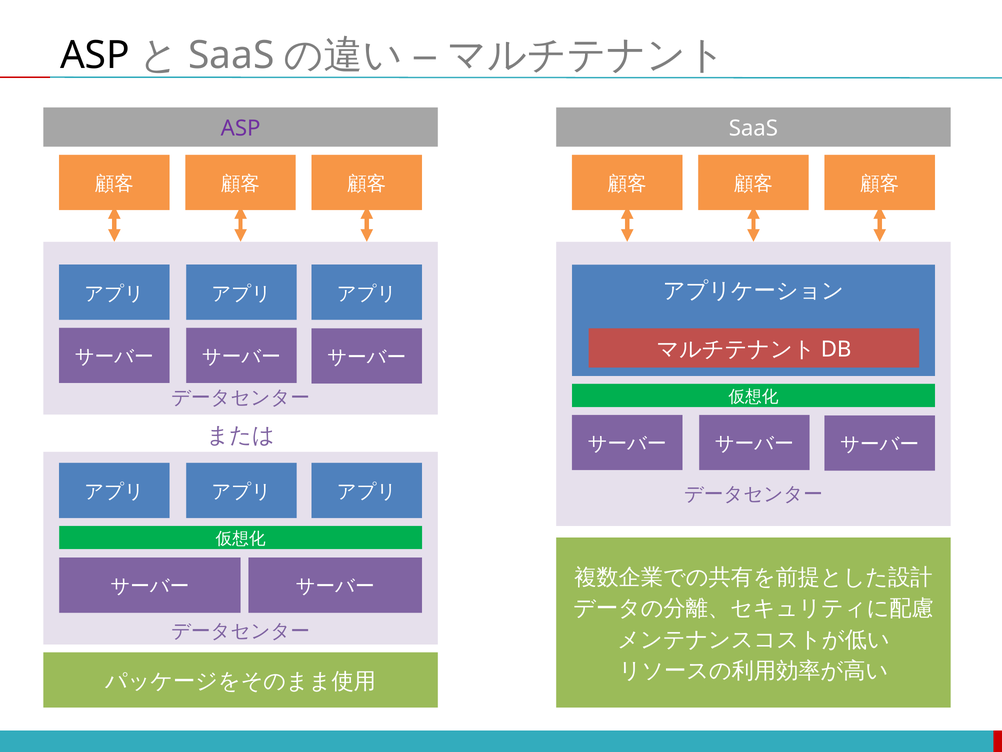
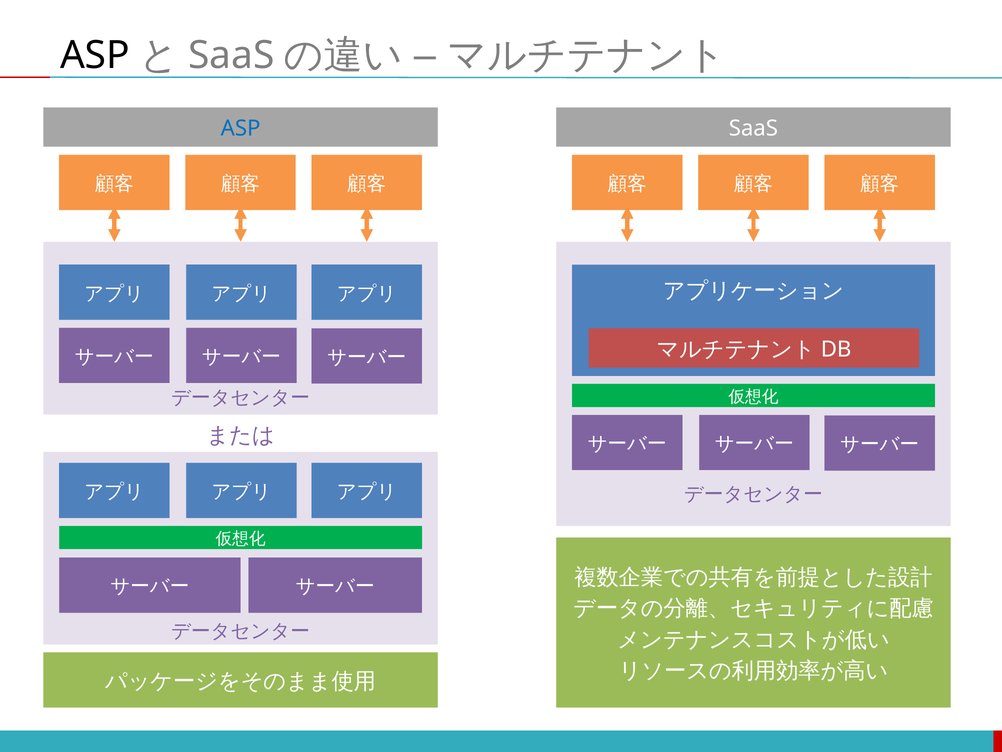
ASP at (241, 129) colour: purple -> blue
